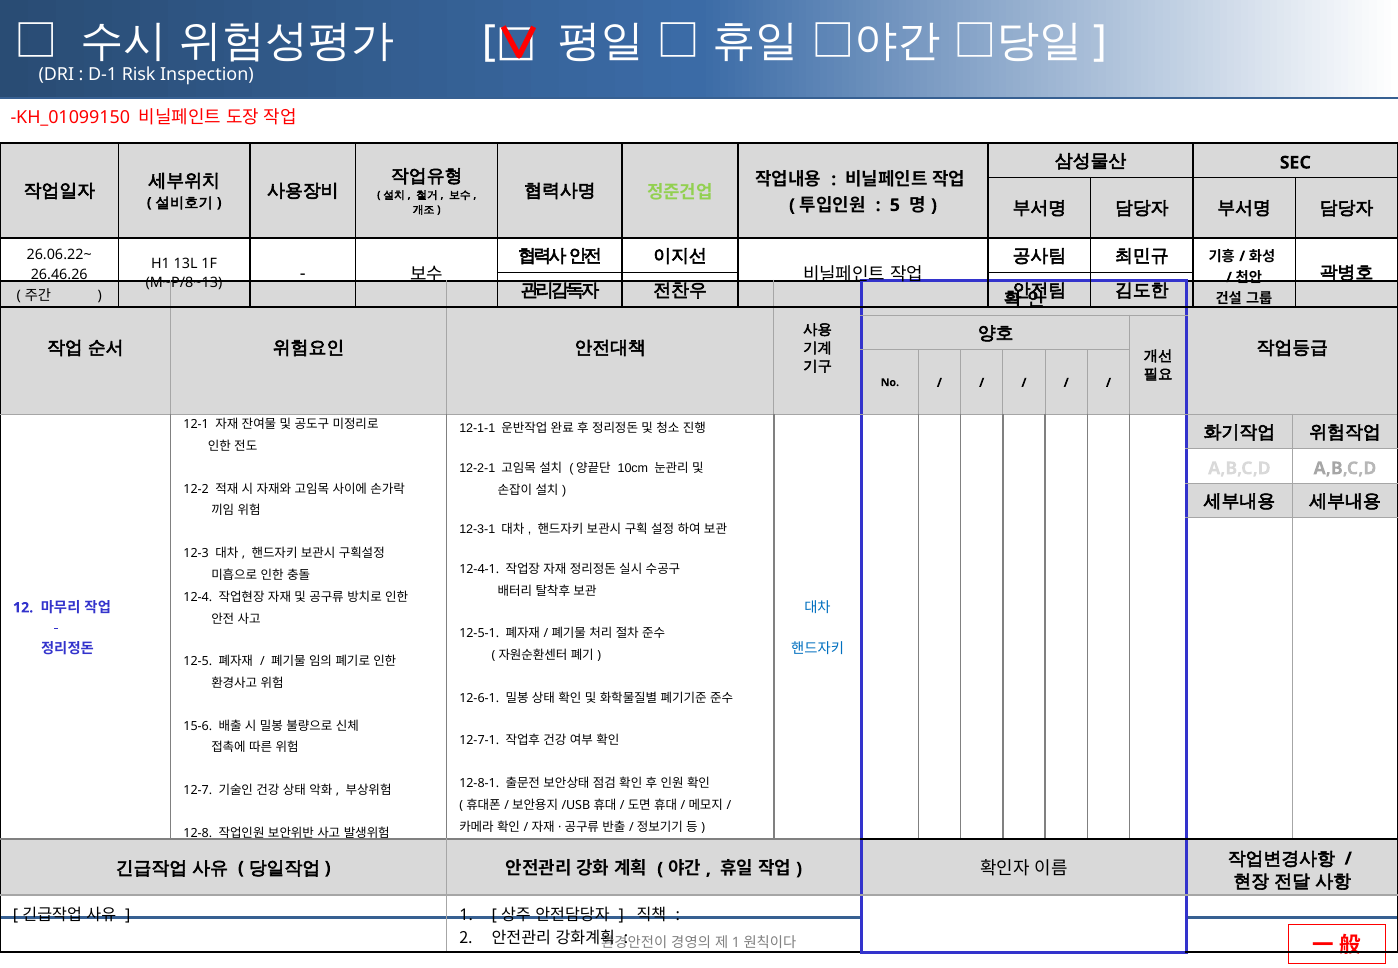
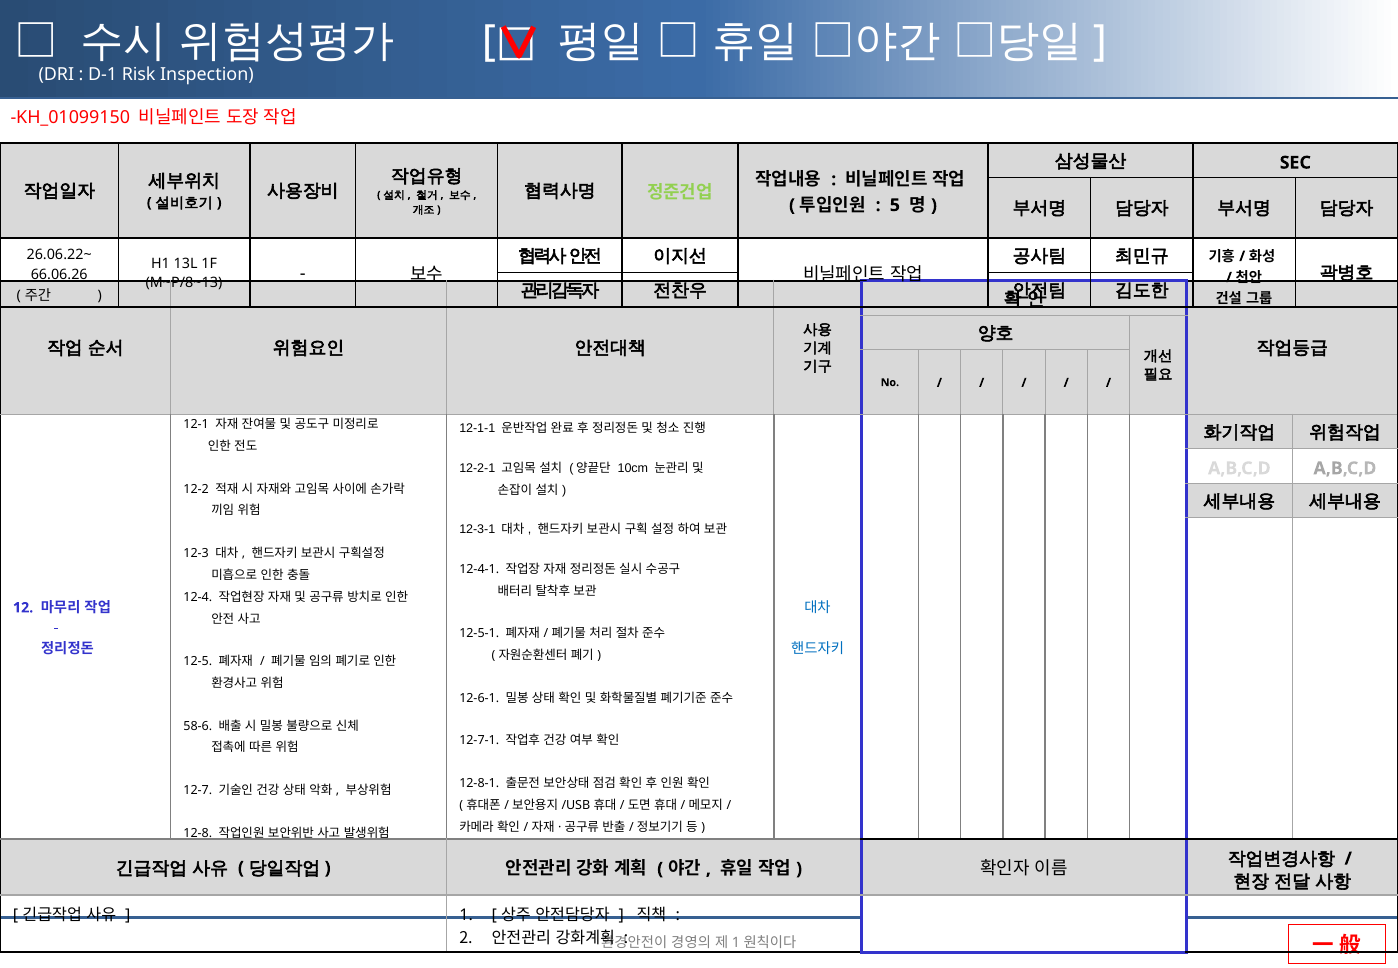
26.46.26: 26.46.26 -> 66.06.26
15-6: 15-6 -> 58-6
